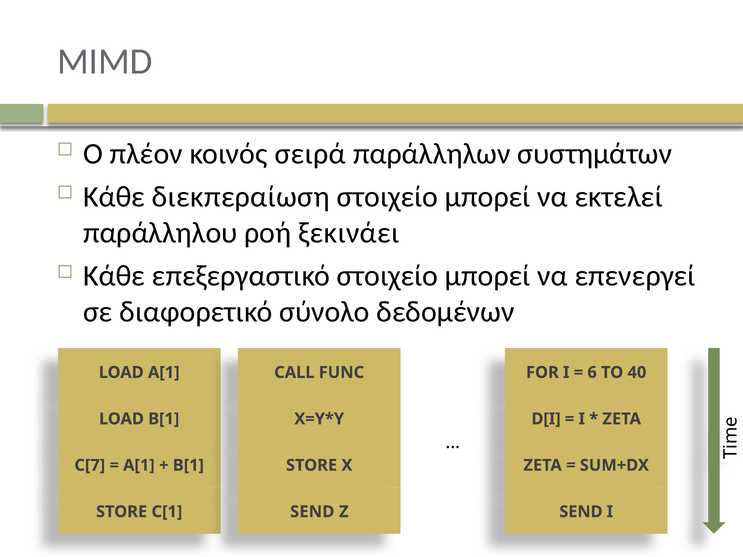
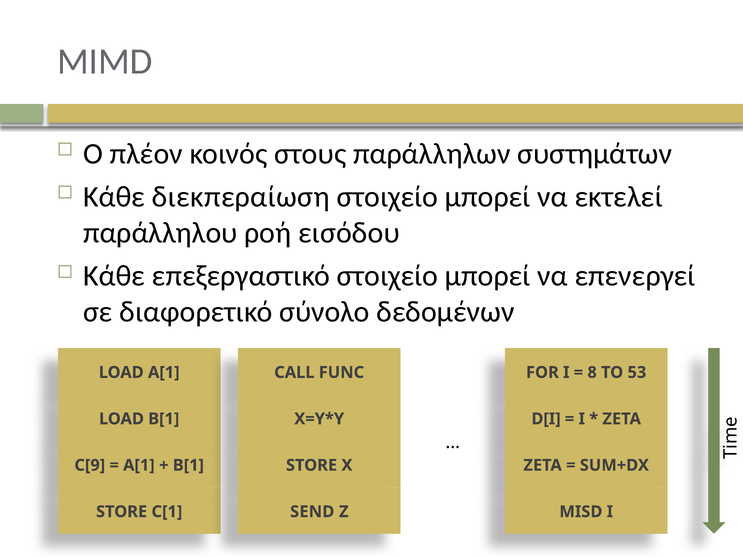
σειρά: σειρά -> στους
ξεκινάει: ξεκινάει -> εισόδου
6: 6 -> 8
40: 40 -> 53
C[7: C[7 -> C[9
SEND at (581, 512): SEND -> MISD
